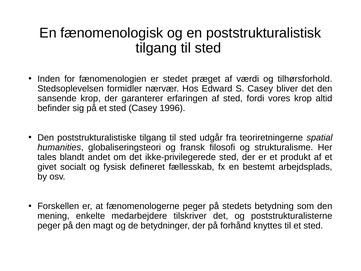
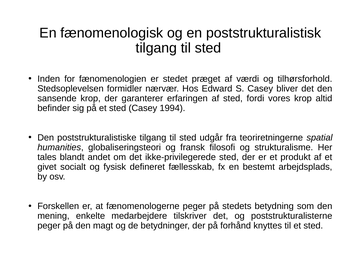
1996: 1996 -> 1994
